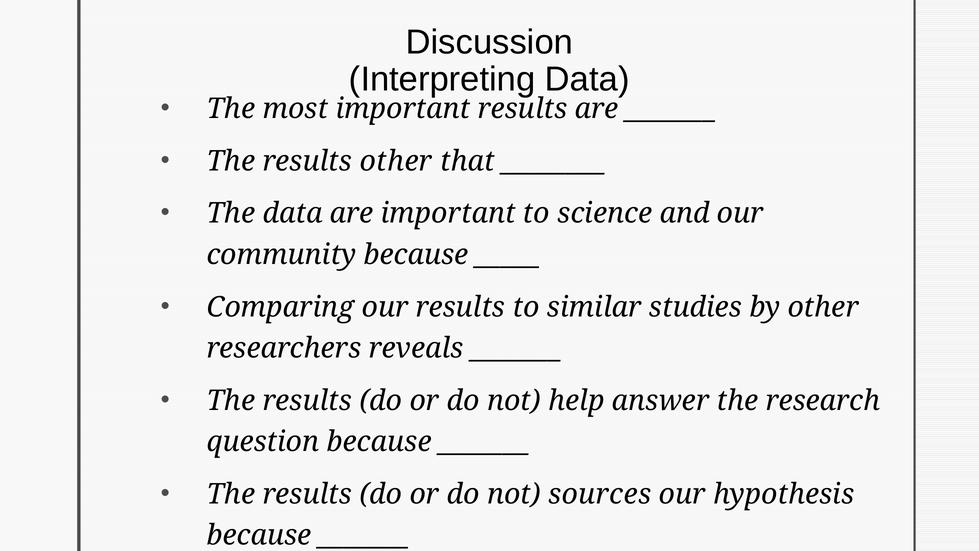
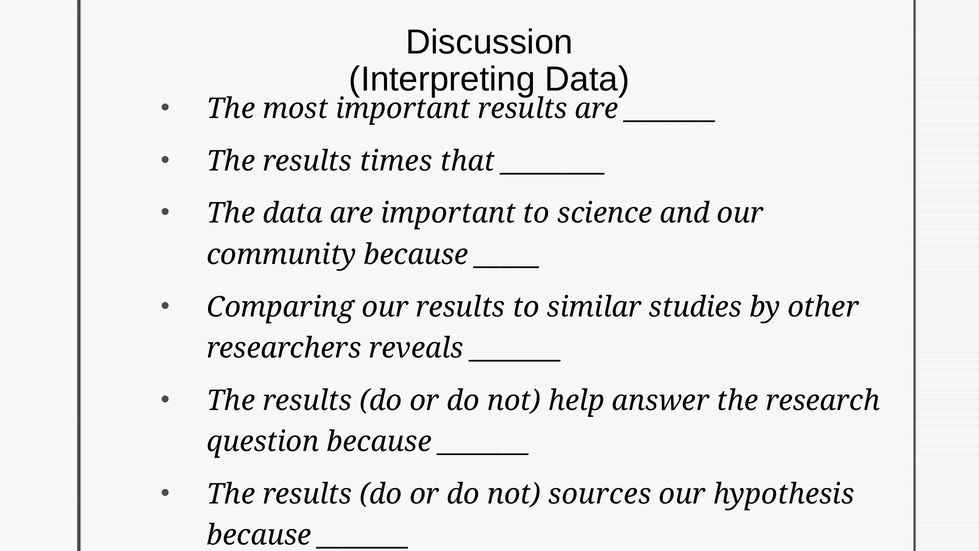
results other: other -> times
